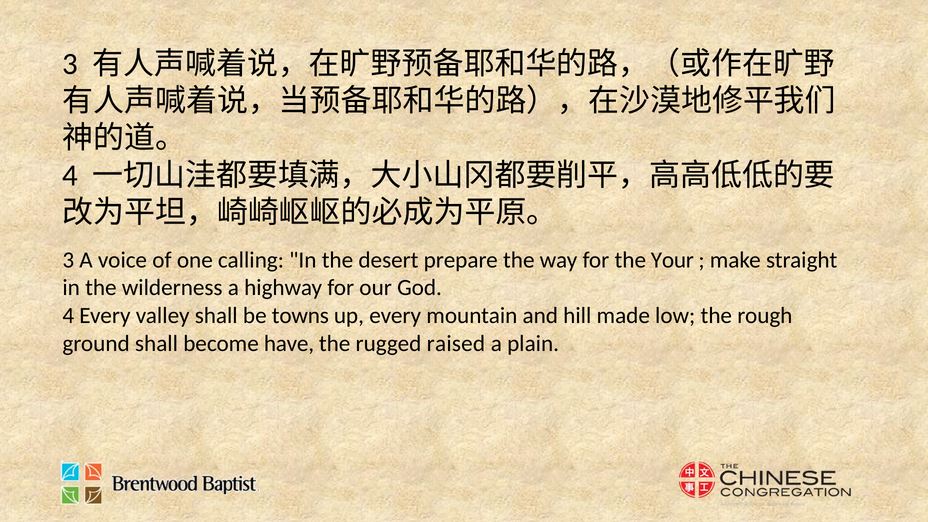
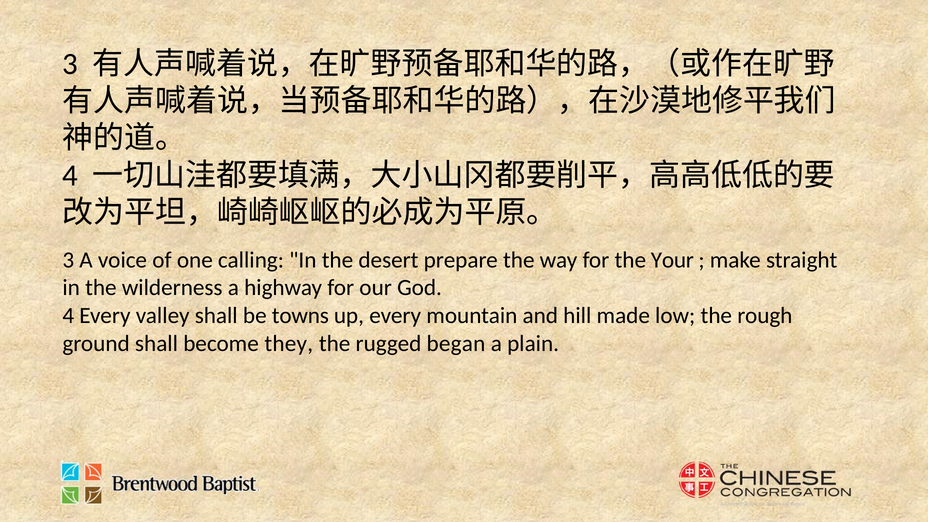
have: have -> they
raised: raised -> began
